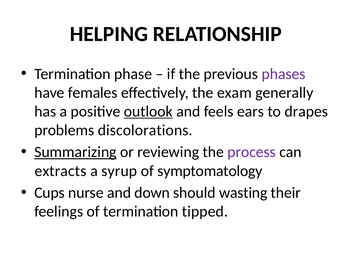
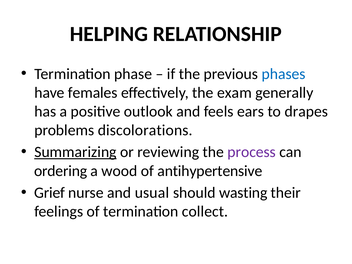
phases colour: purple -> blue
outlook underline: present -> none
extracts: extracts -> ordering
syrup: syrup -> wood
symptomatology: symptomatology -> antihypertensive
Cups: Cups -> Grief
down: down -> usual
tipped: tipped -> collect
